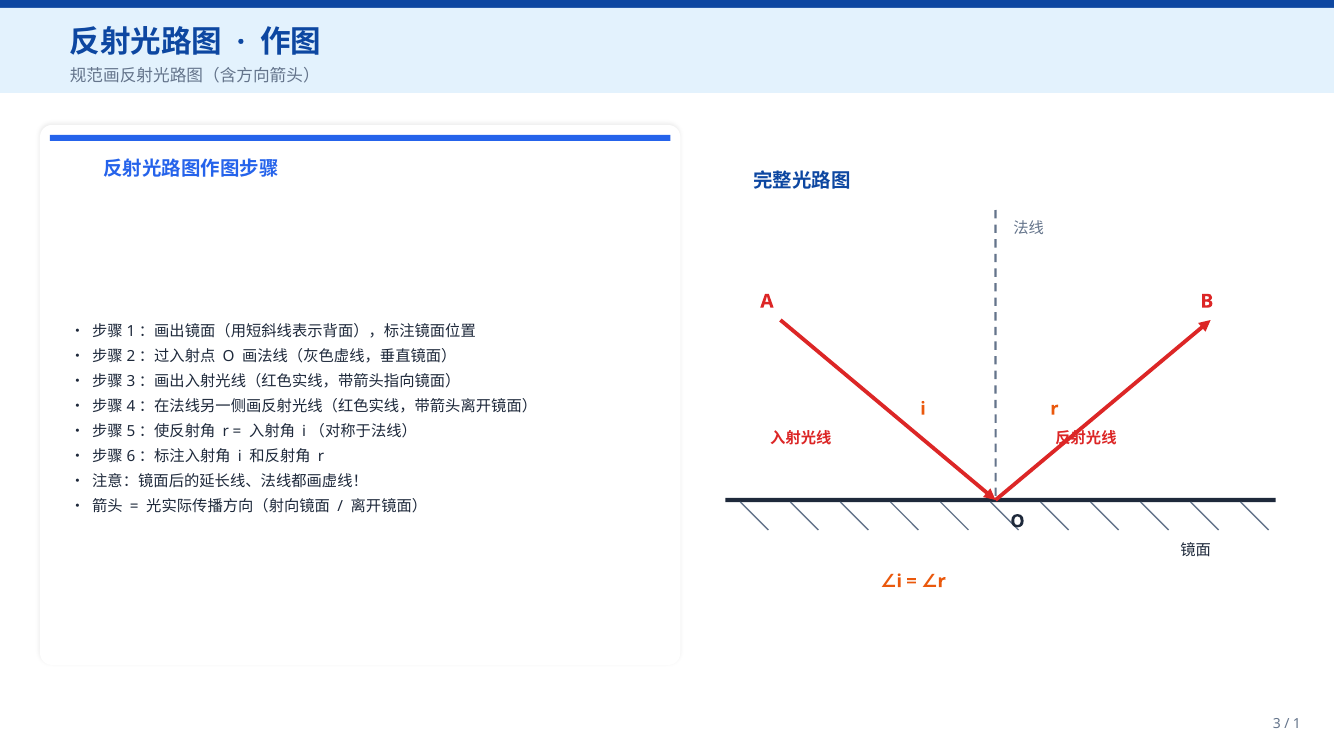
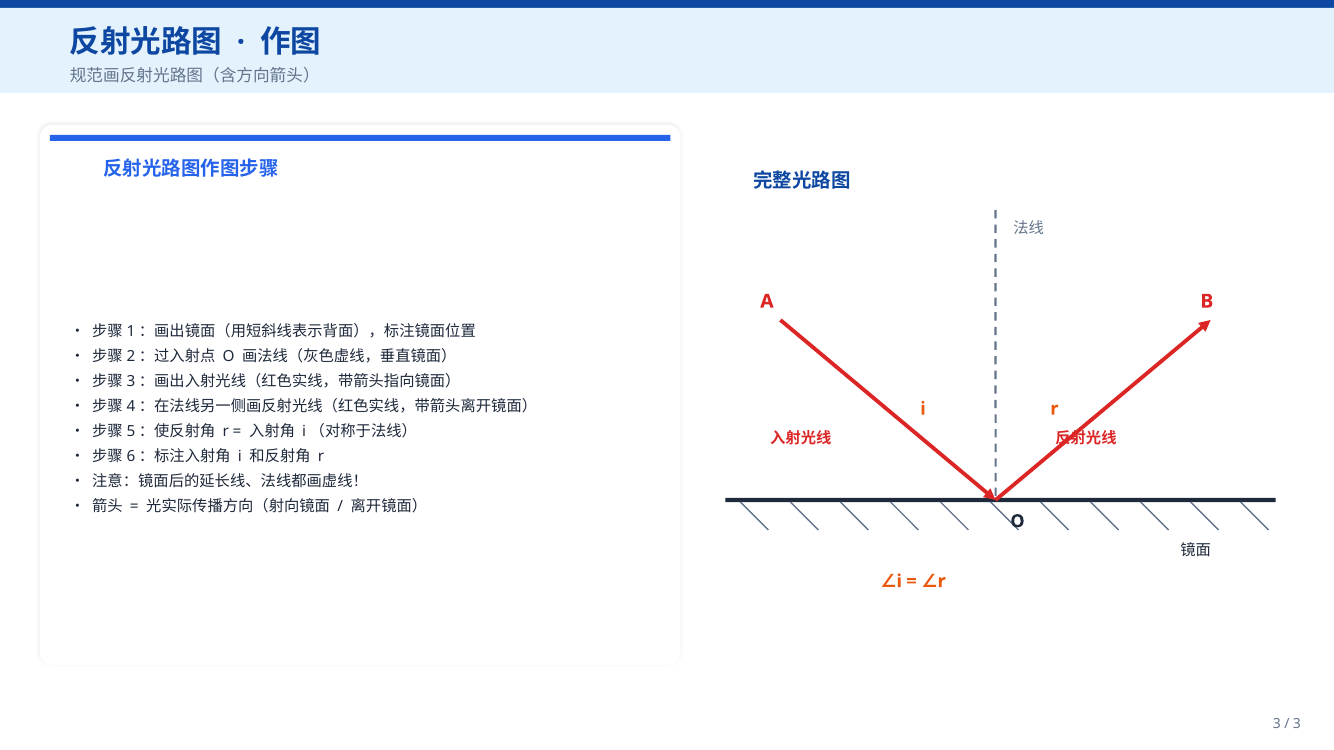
1 at (1297, 724): 1 -> 3
